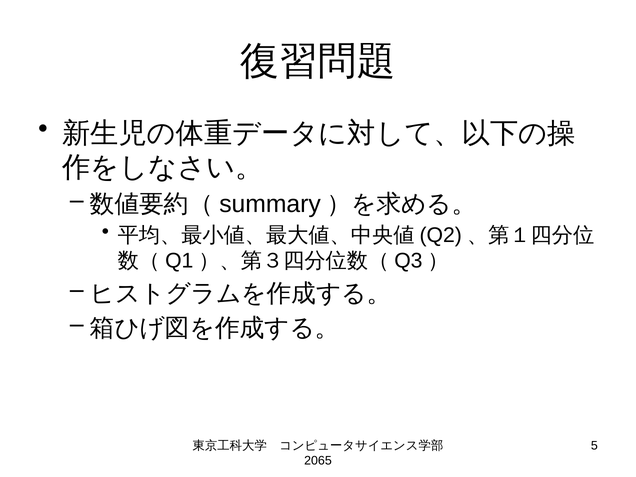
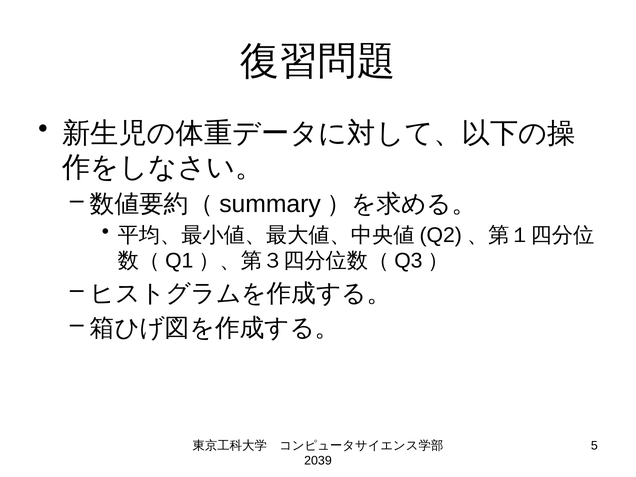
2065: 2065 -> 2039
